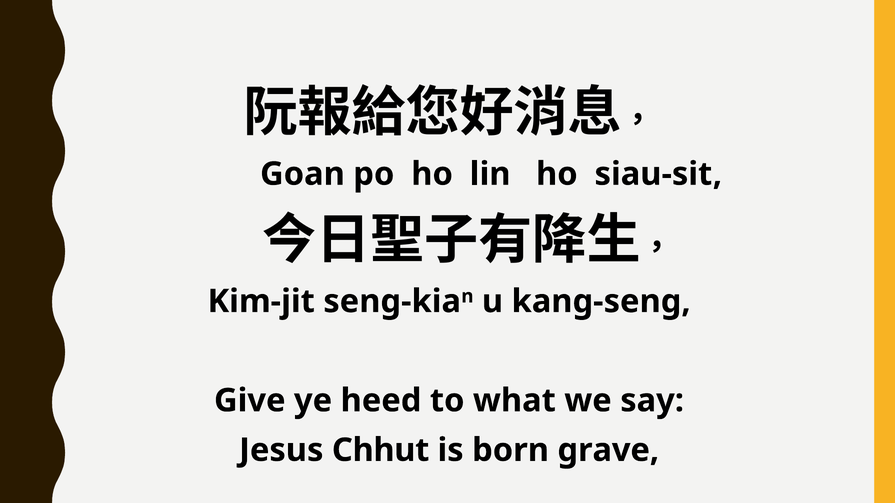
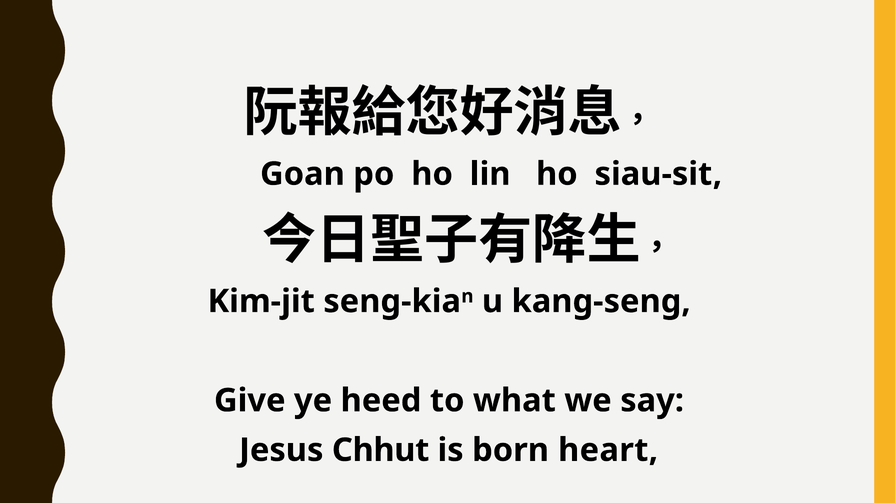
grave: grave -> heart
